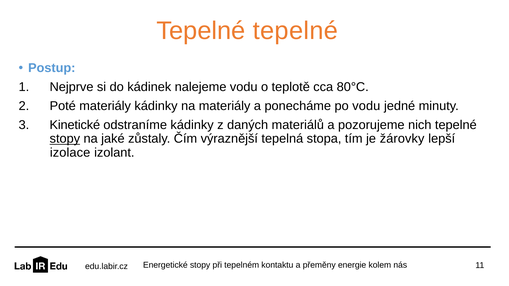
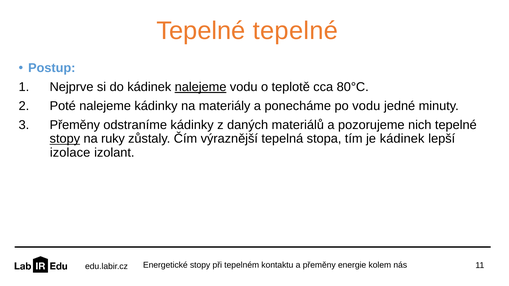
nalejeme at (201, 87) underline: none -> present
Poté materiály: materiály -> nalejeme
Kinetické at (75, 125): Kinetické -> Přeměny
jaké: jaké -> ruky
je žárovky: žárovky -> kádinek
